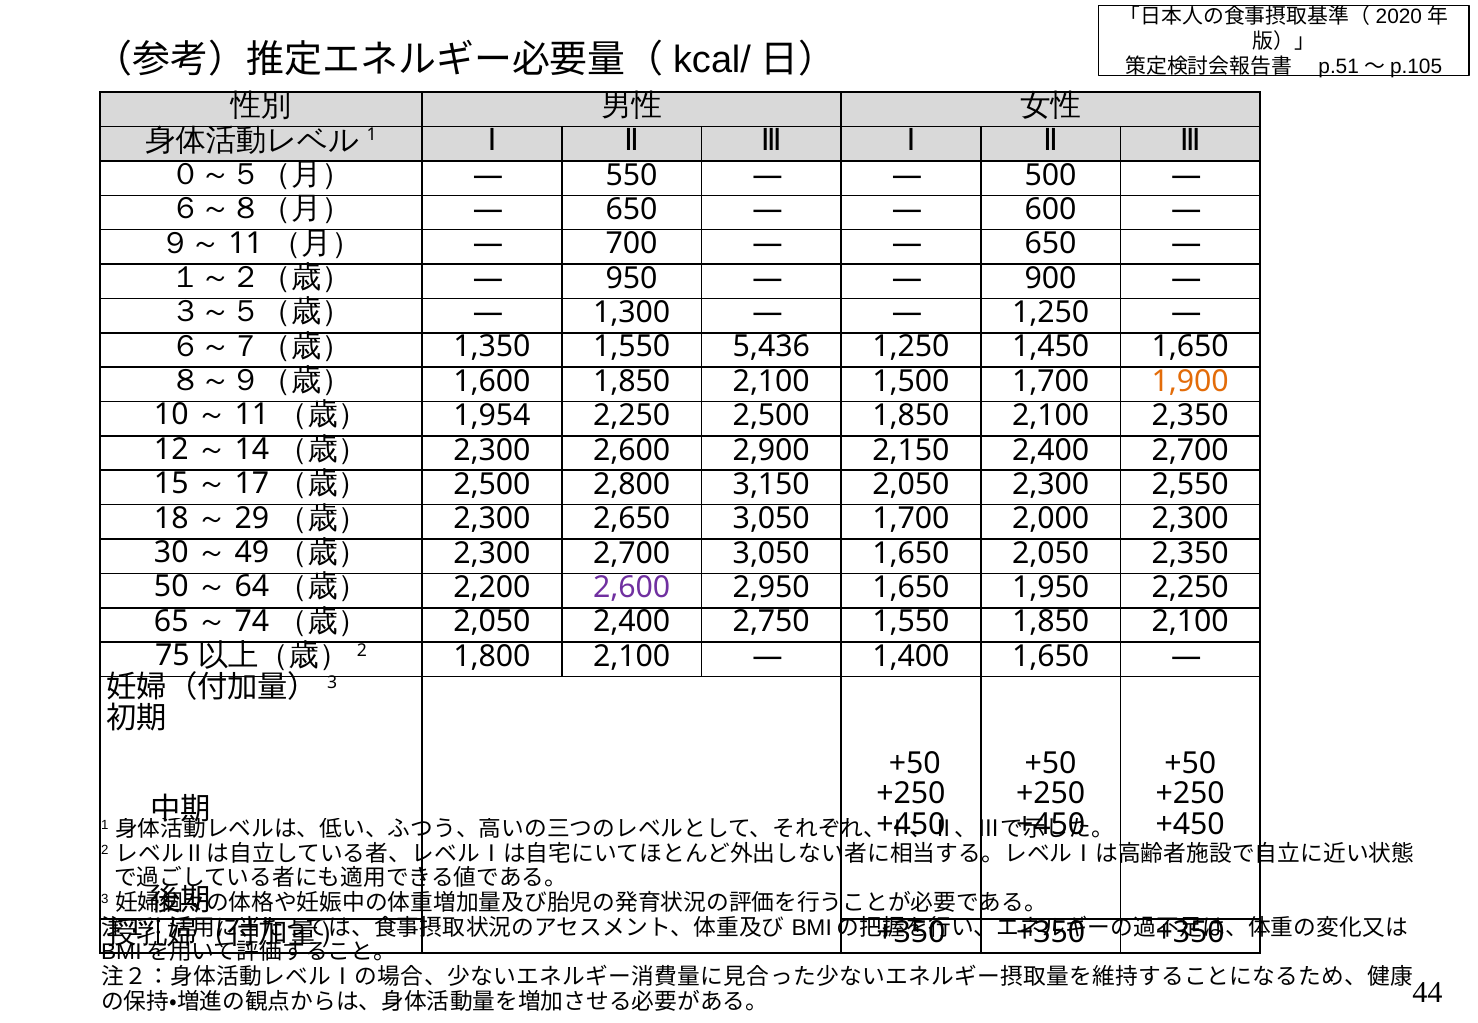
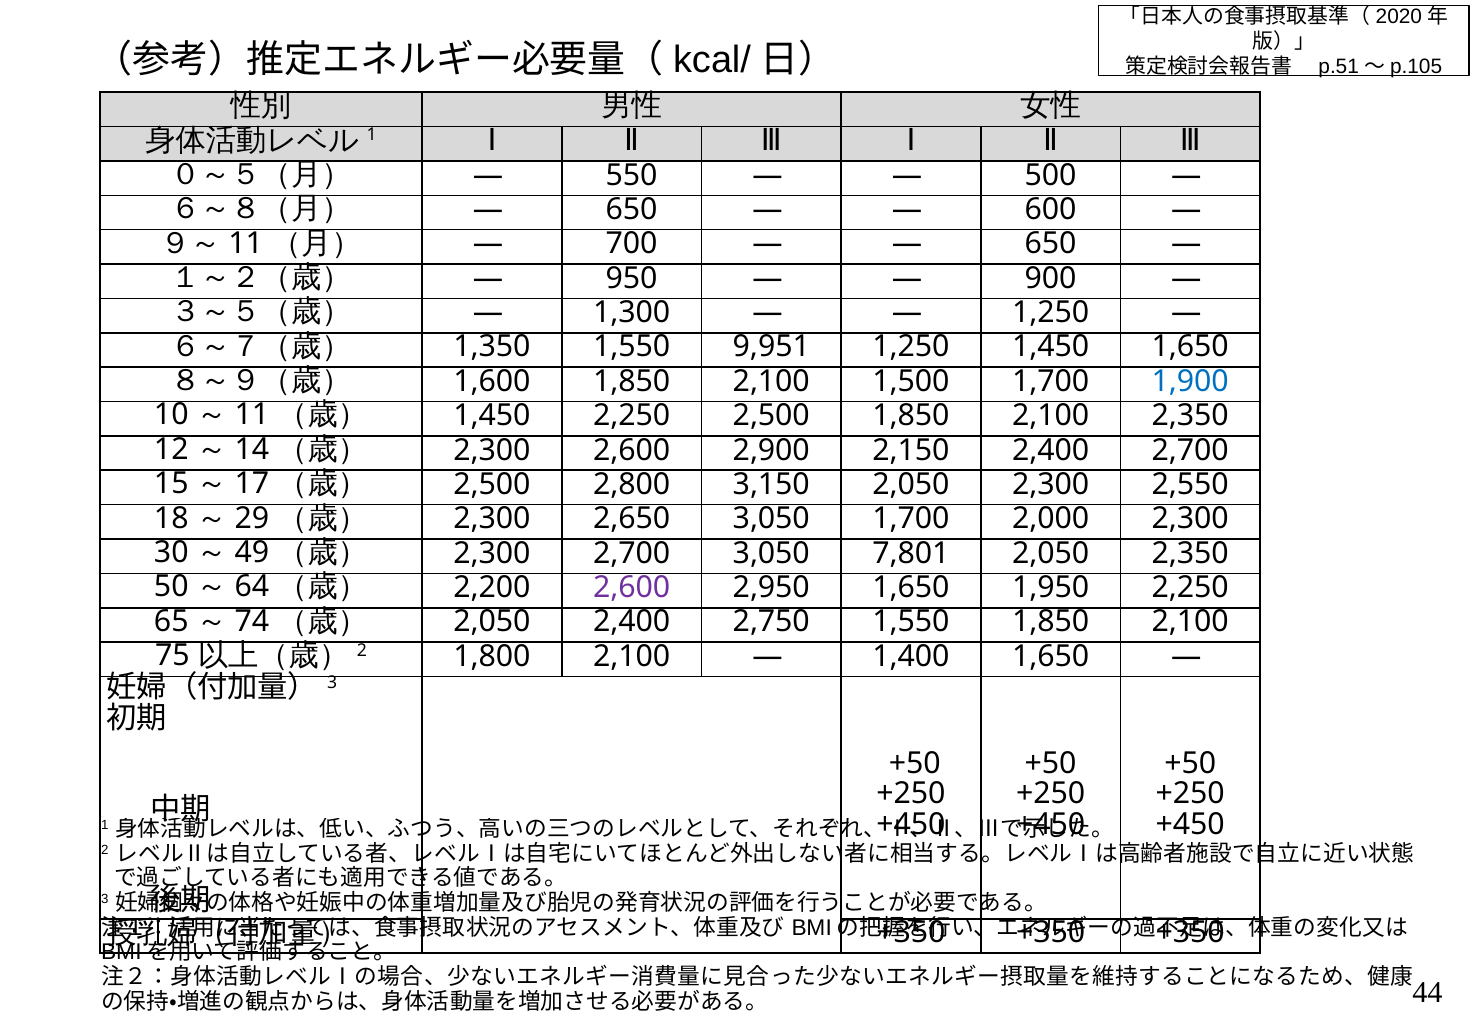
5,436: 5,436 -> 9,951
1,900 colour: orange -> blue
1,954 at (492, 416): 1,954 -> 1,450
3,050 1,650: 1,650 -> 7,801
